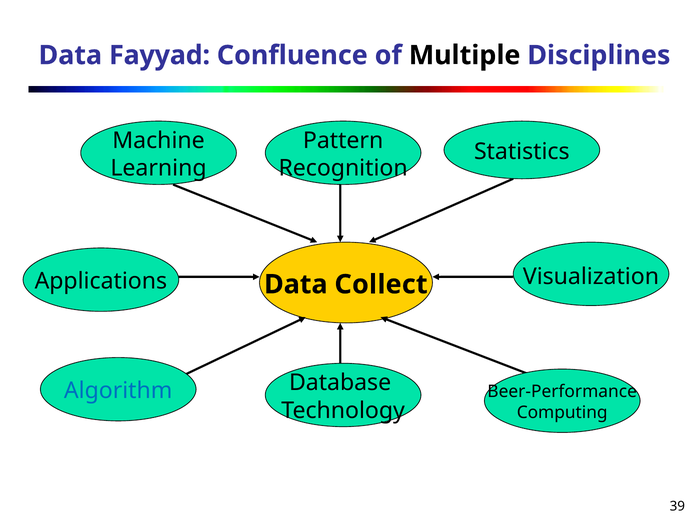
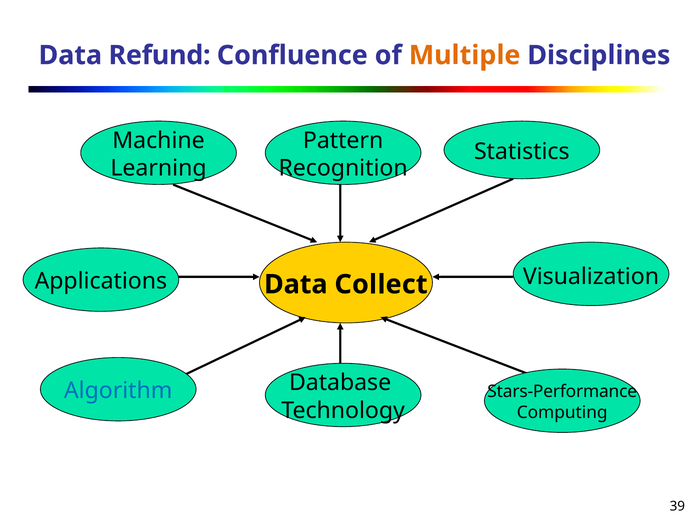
Fayyad: Fayyad -> Refund
Multiple colour: black -> orange
Beer-Performance: Beer-Performance -> Stars-Performance
